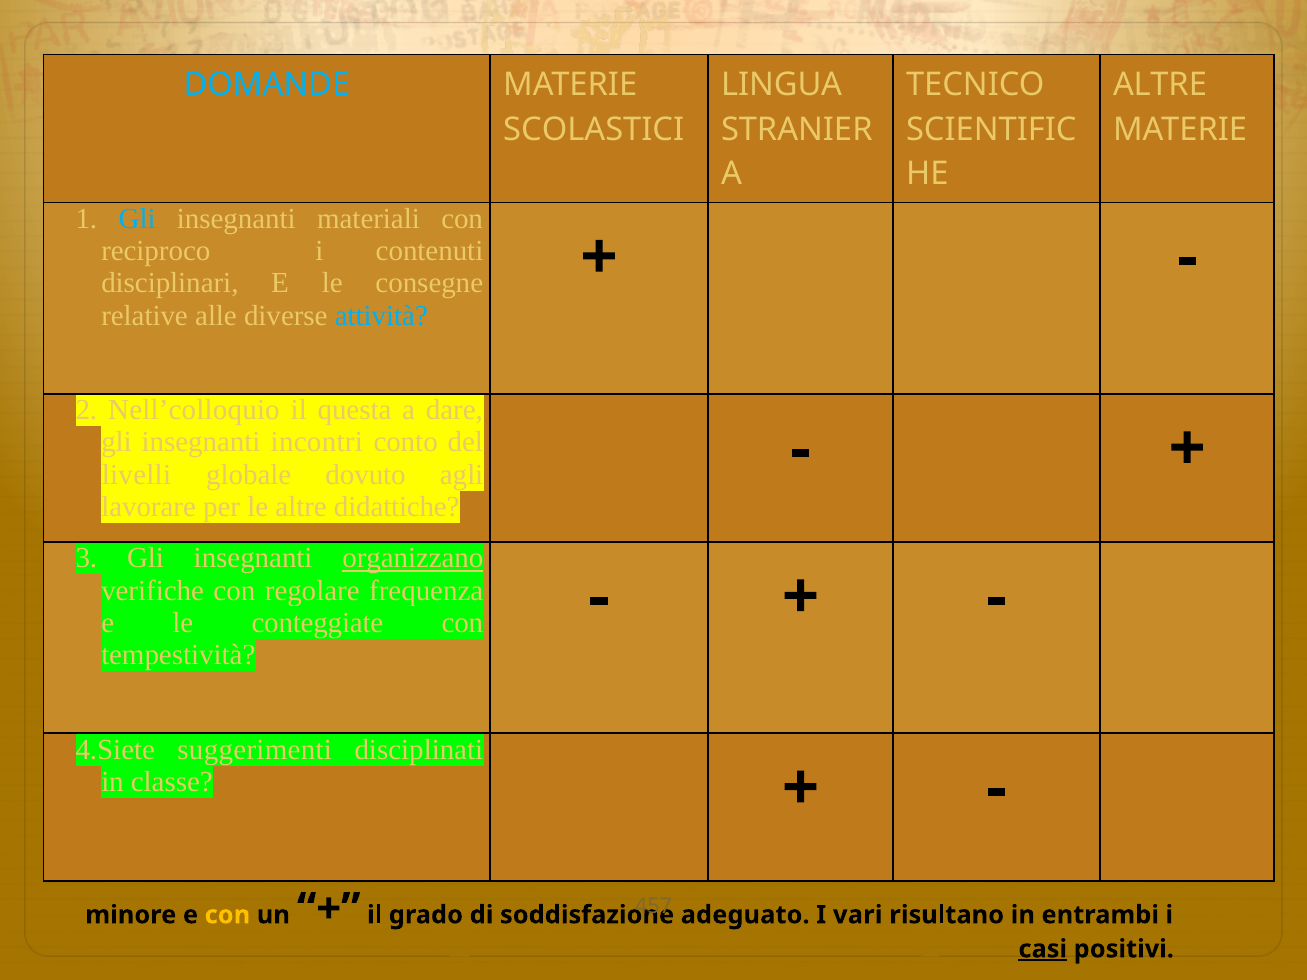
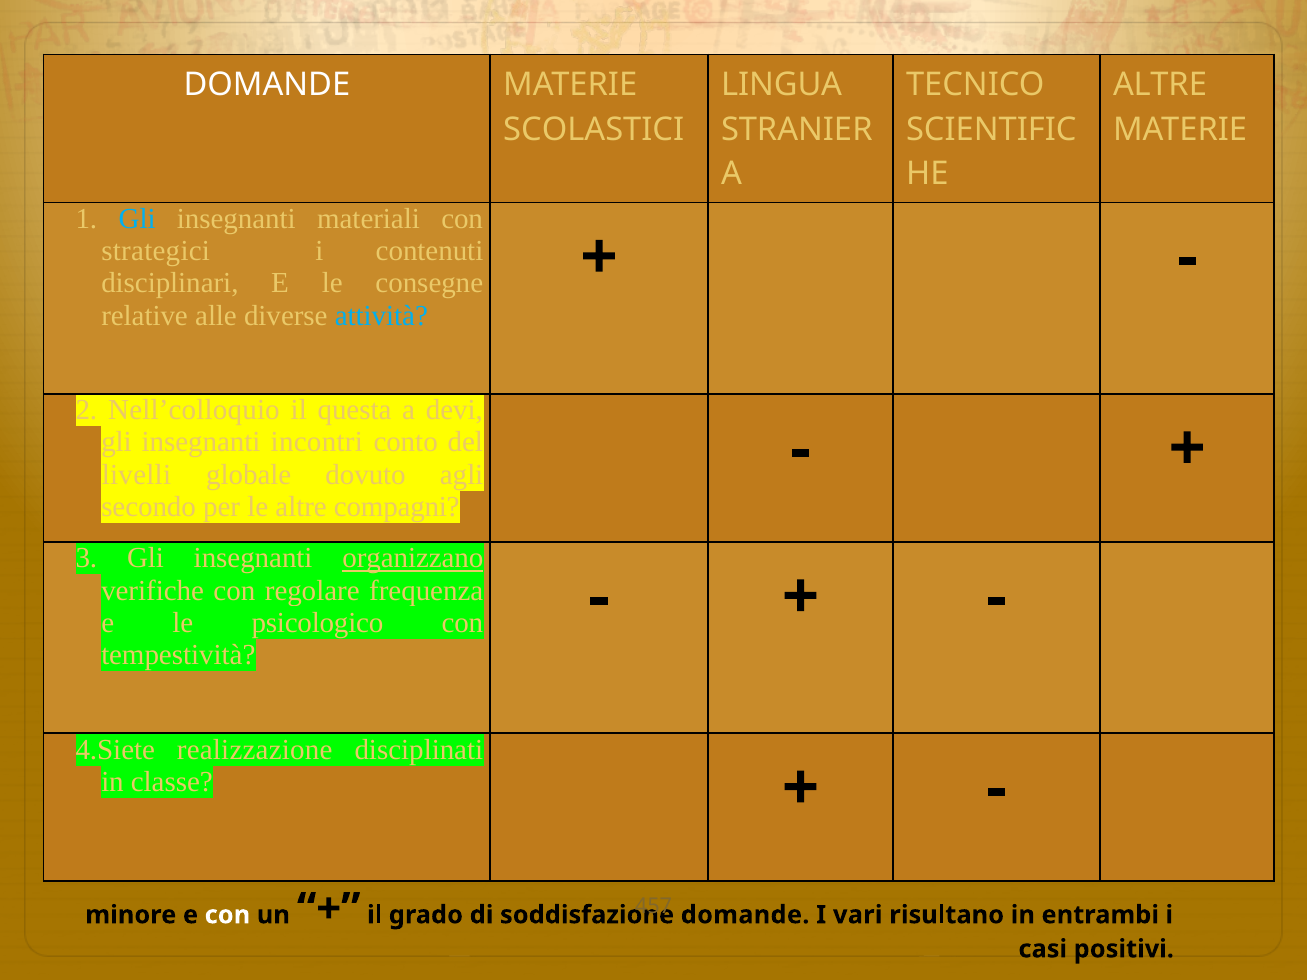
DOMANDE at (267, 85) colour: light blue -> white
reciproco: reciproco -> strategici
dare: dare -> devi
lavorare: lavorare -> secondo
didattiche: didattiche -> compagni
conteggiate: conteggiate -> psicologico
suggerimenti: suggerimenti -> realizzazione
con at (227, 915) colour: yellow -> white
adeguato at (745, 915): adeguato -> domande
casi underline: present -> none
